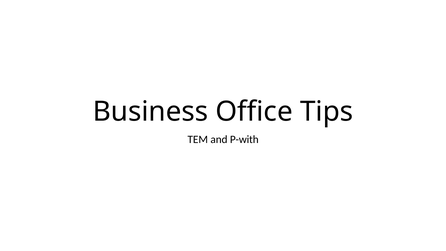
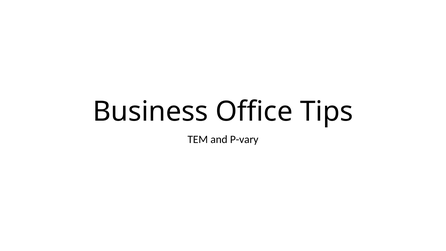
P-with: P-with -> P-vary
